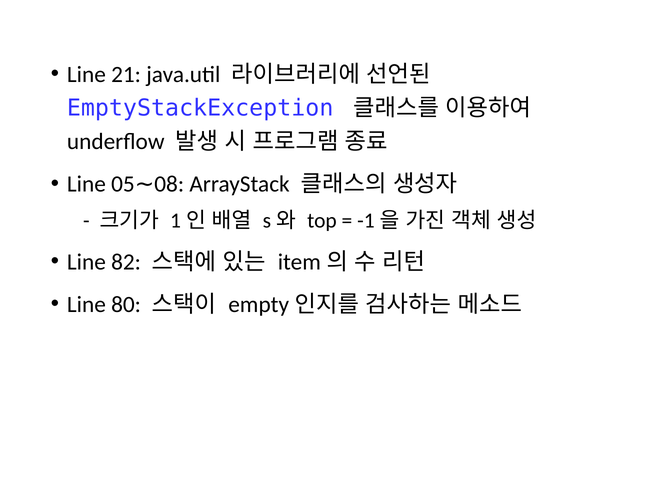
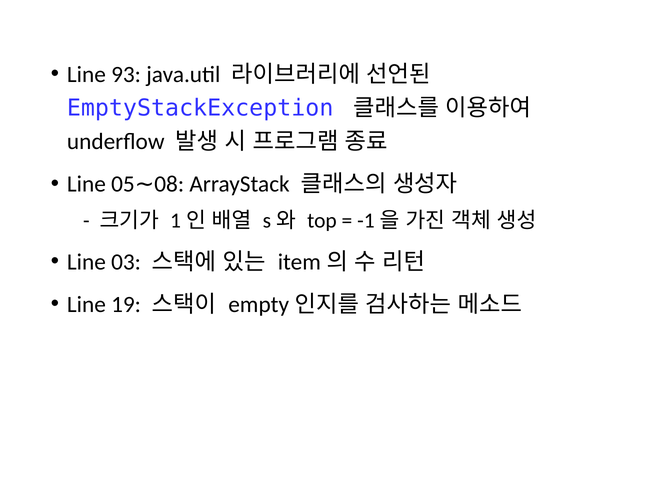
21: 21 -> 93
82: 82 -> 03
80: 80 -> 19
